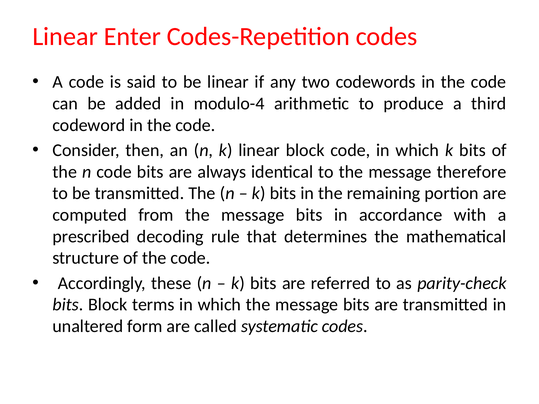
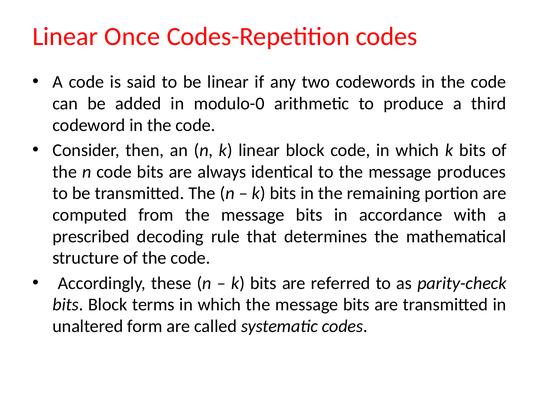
Enter: Enter -> Once
modulo-4: modulo-4 -> modulo-0
therefore: therefore -> produces
